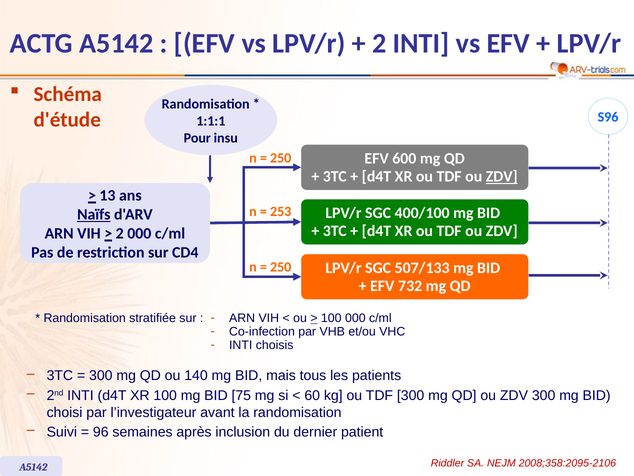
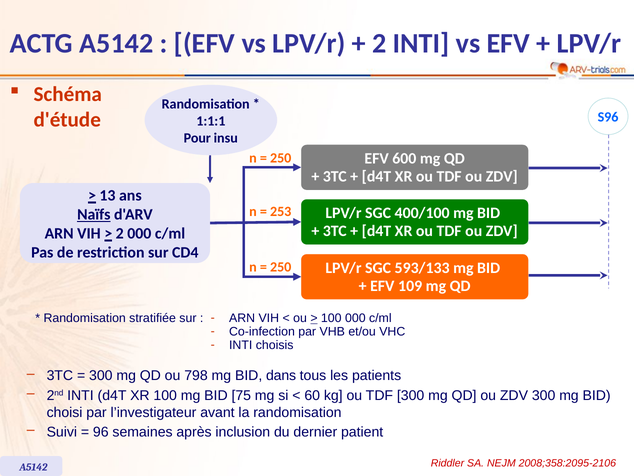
ZDV at (502, 176) underline: present -> none
507/133: 507/133 -> 593/133
732: 732 -> 109
140: 140 -> 798
mais: mais -> dans
